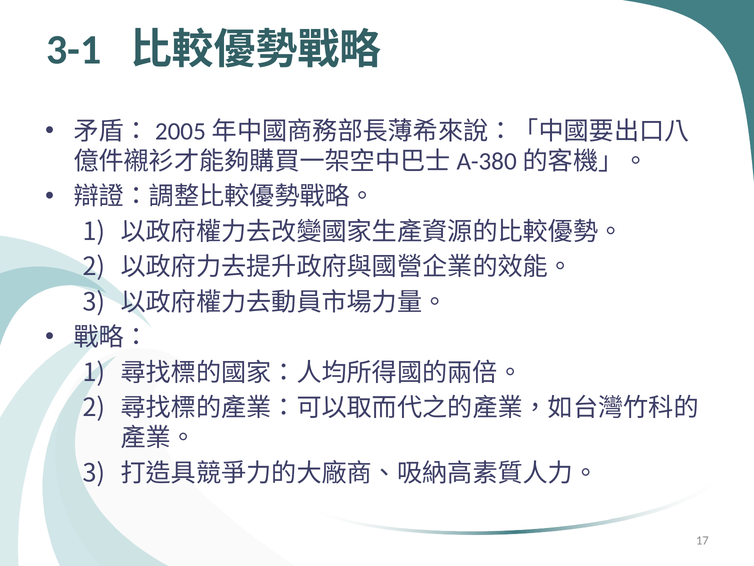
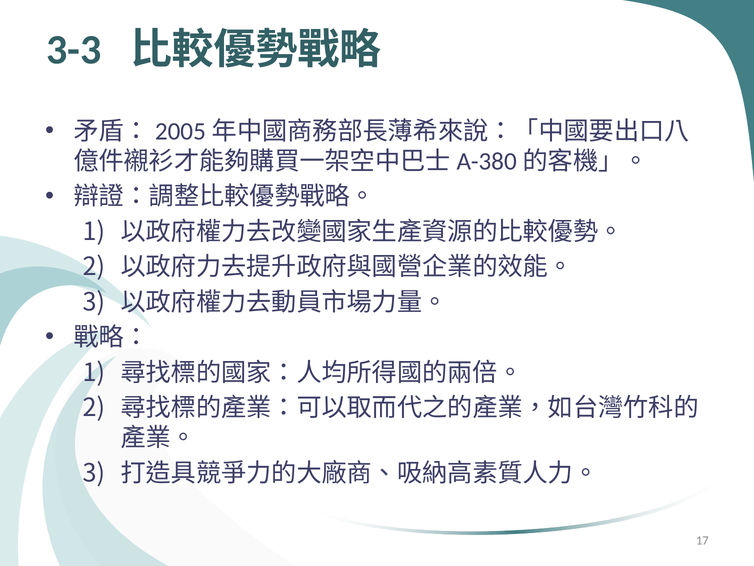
3-1: 3-1 -> 3-3
